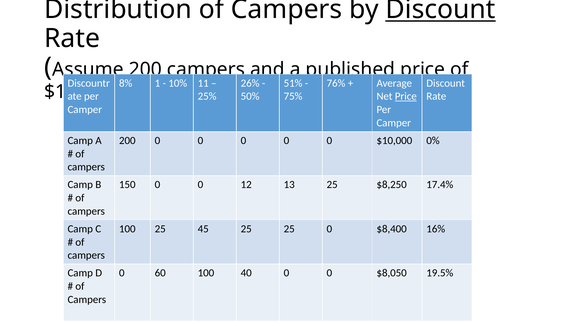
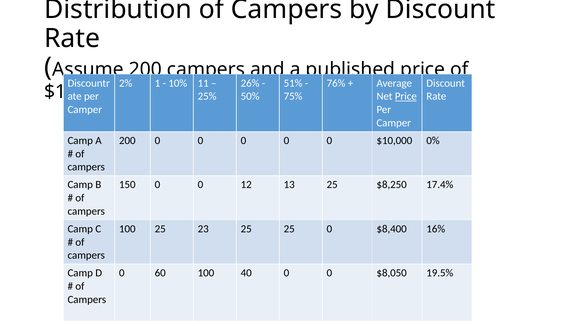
Discount at (440, 10) underline: present -> none
8%: 8% -> 2%
45: 45 -> 23
